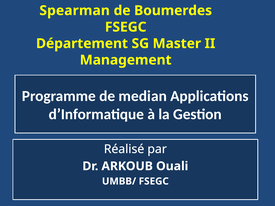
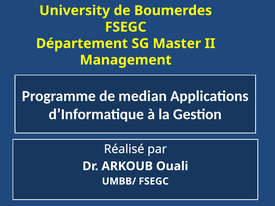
Spearman: Spearman -> University
